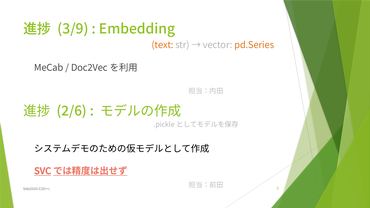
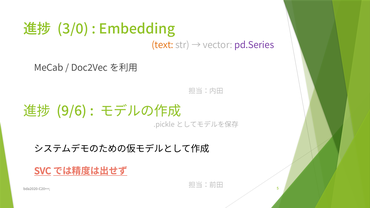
3/9: 3/9 -> 3/0
pd.Series colour: orange -> purple
2/6: 2/6 -> 9/6
